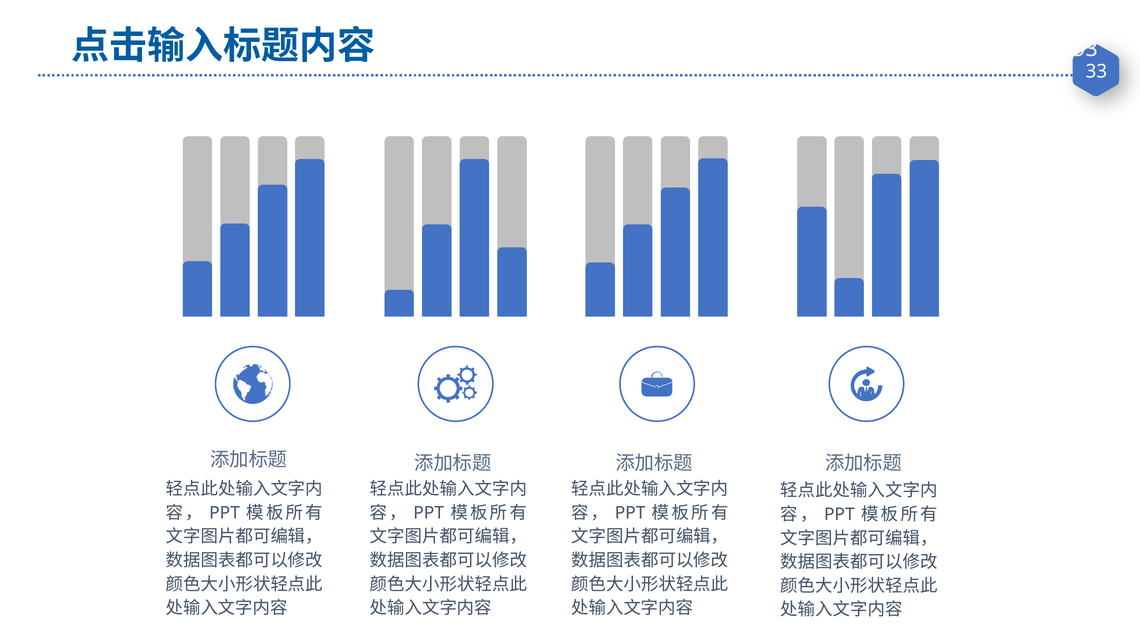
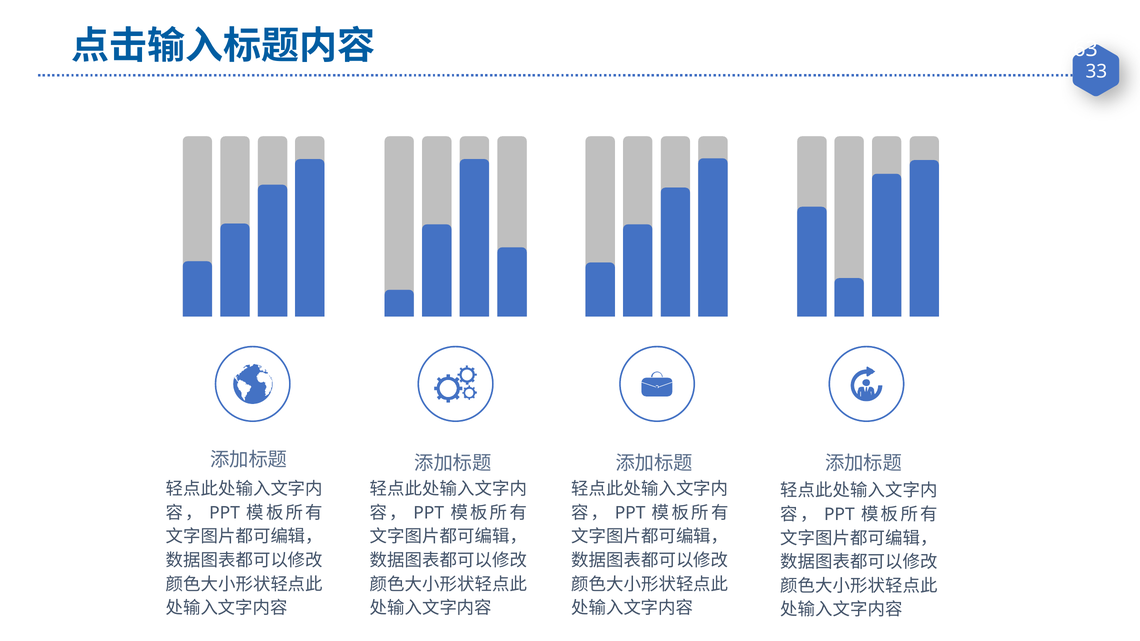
93: 93 -> 63
